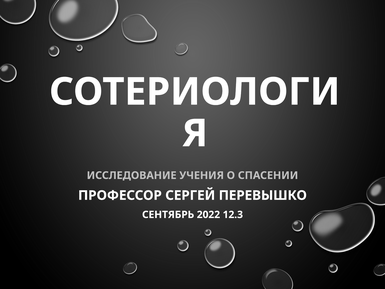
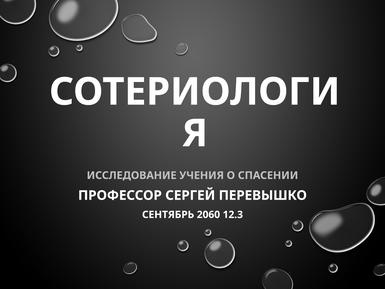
2022: 2022 -> 2060
